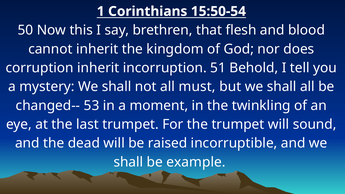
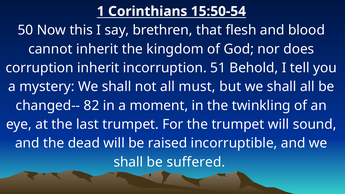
53: 53 -> 82
example: example -> suffered
